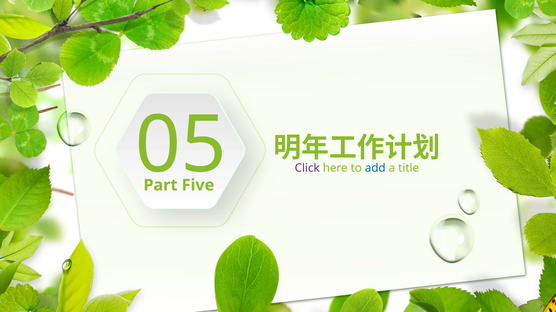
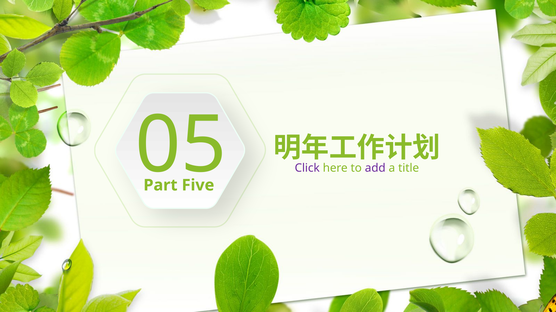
add colour: blue -> purple
